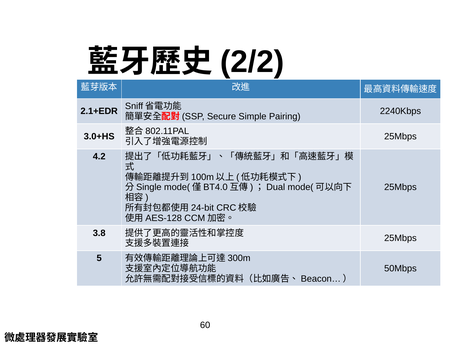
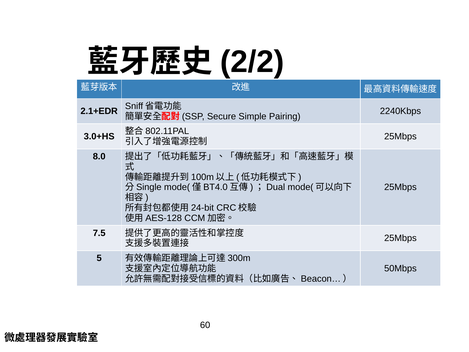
4.2: 4.2 -> 8.0
3.8: 3.8 -> 7.5
